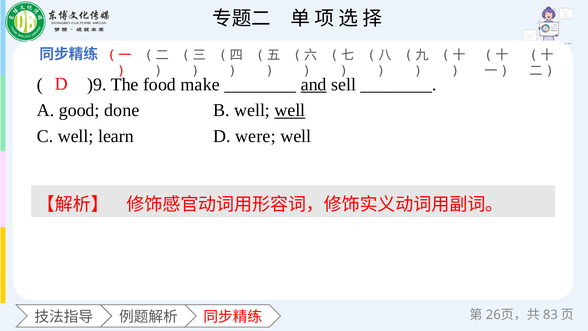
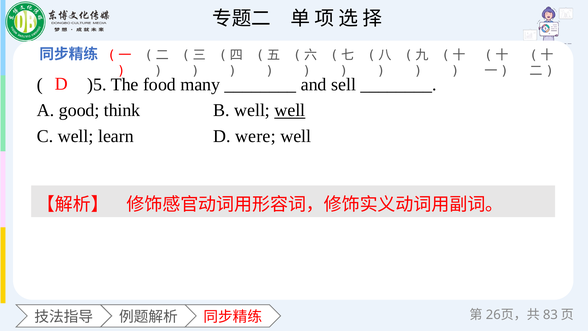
)9: )9 -> )5
make: make -> many
and underline: present -> none
done: done -> think
